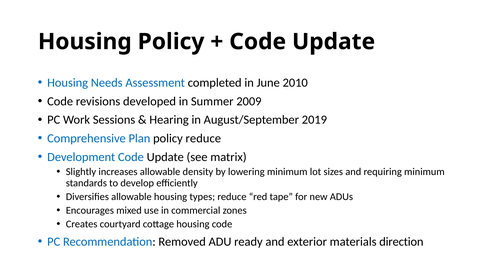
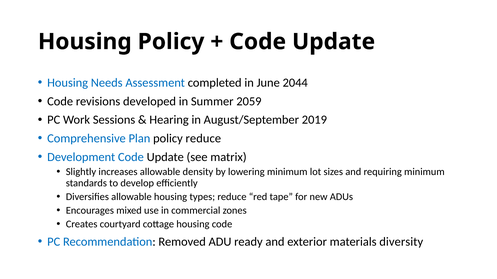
2010: 2010 -> 2044
2009: 2009 -> 2059
direction: direction -> diversity
